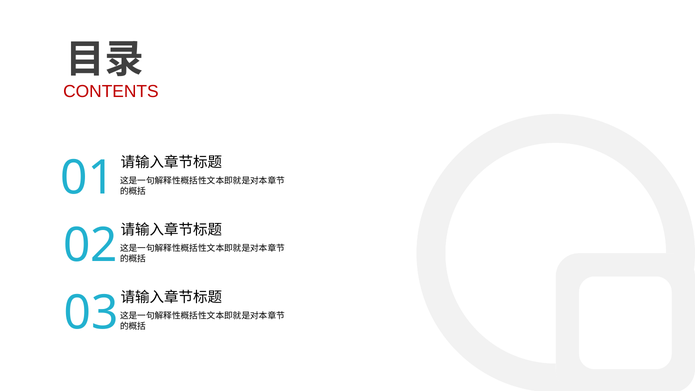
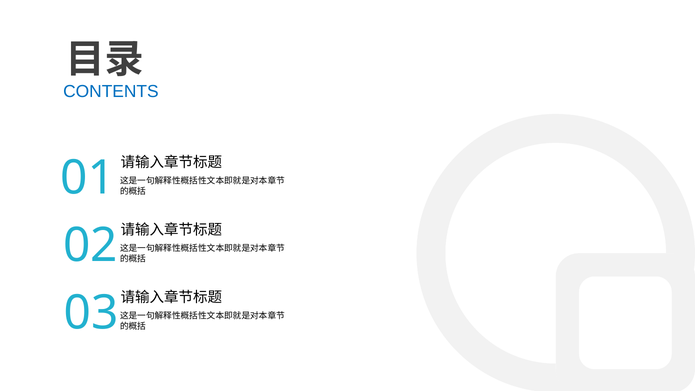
CONTENTS colour: red -> blue
